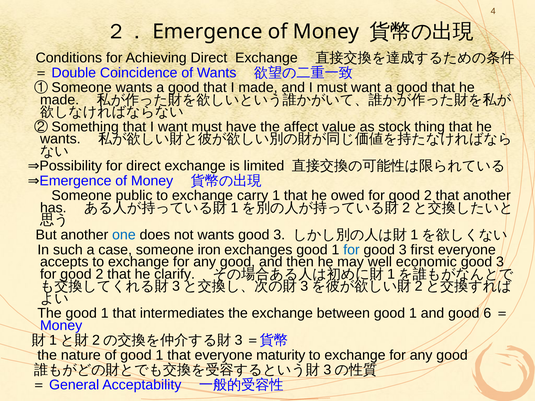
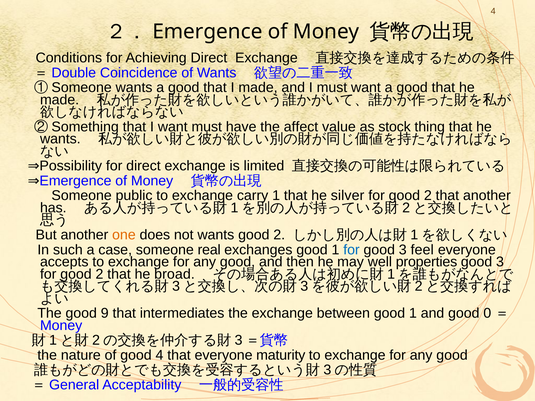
owed: owed -> silver
one colour: blue -> orange
wants good 3: 3 -> 2
iron: iron -> real
first: first -> feel
economic: economic -> properties
clarify: clarify -> broad
The good 1: 1 -> 9
6: 6 -> 0
of good 1: 1 -> 4
